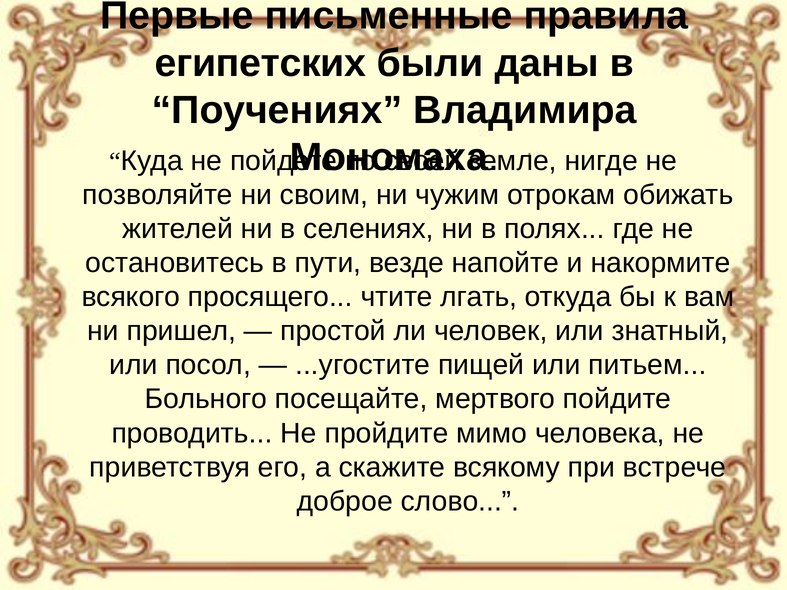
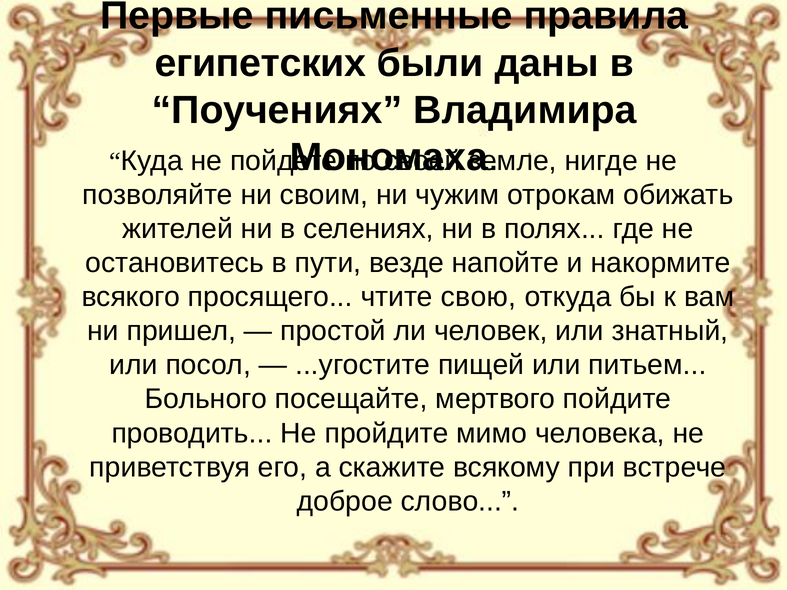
лгать: лгать -> свою
